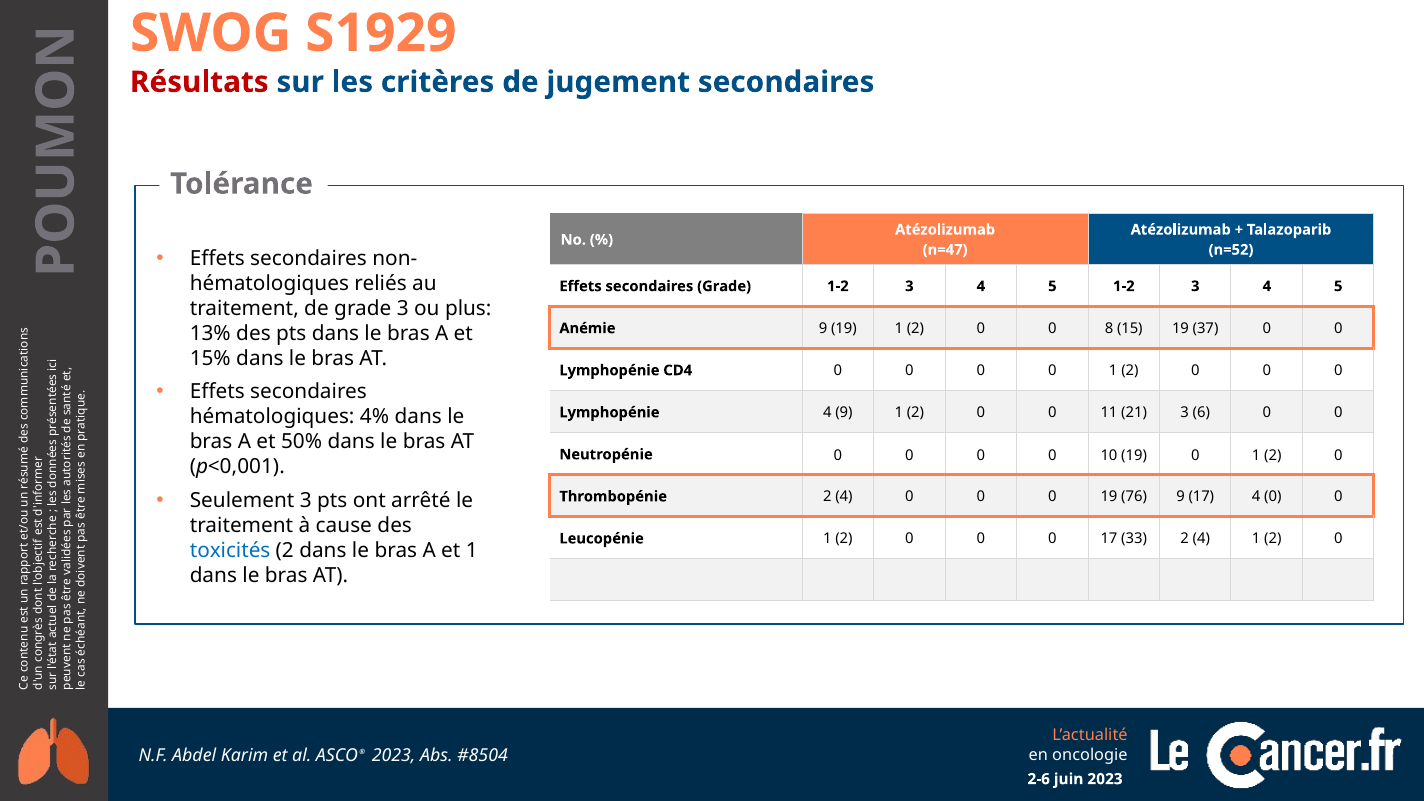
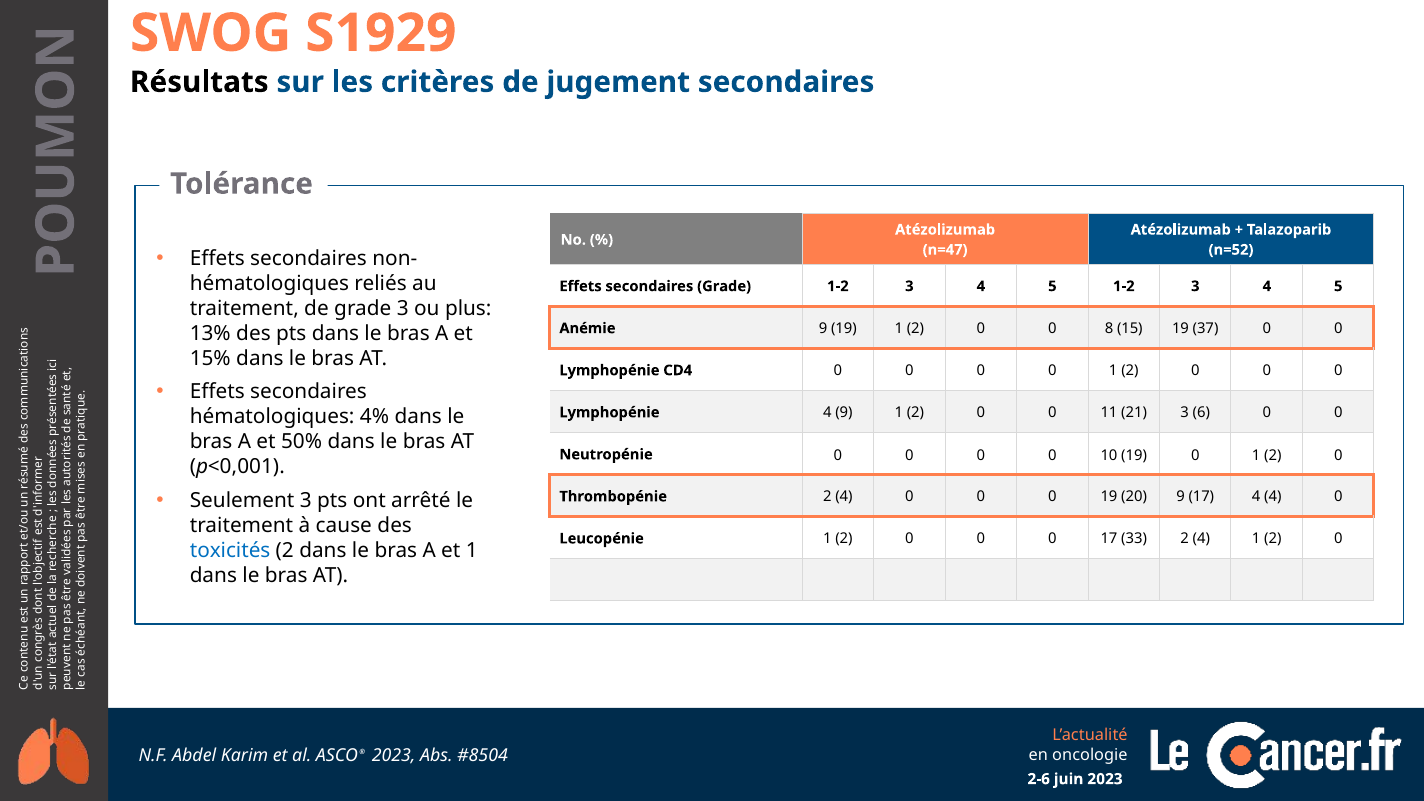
Résultats colour: red -> black
76: 76 -> 20
17 4 0: 0 -> 4
